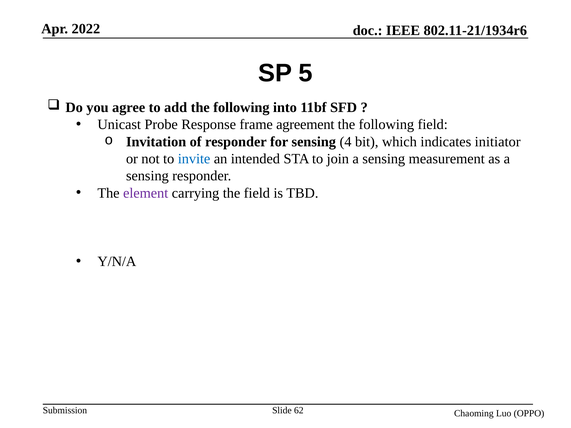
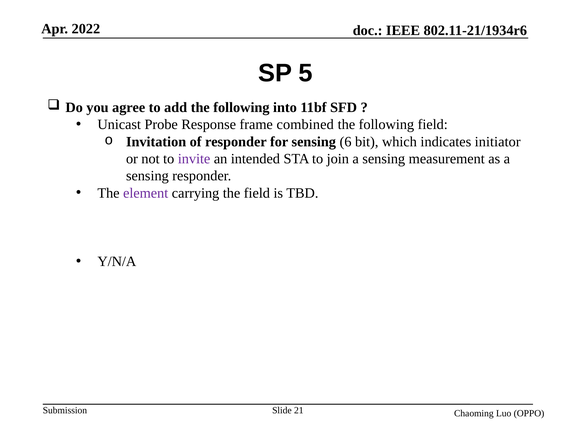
agreement: agreement -> combined
4: 4 -> 6
invite colour: blue -> purple
62: 62 -> 21
